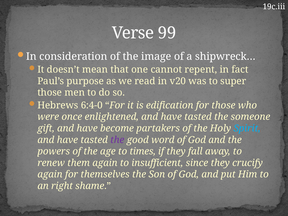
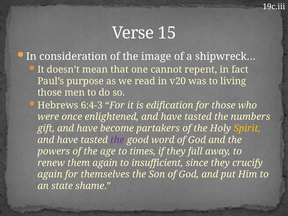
99: 99 -> 15
super: super -> living
6:4-0: 6:4-0 -> 6:4-3
someone: someone -> numbers
Spirit colour: light blue -> yellow
right: right -> state
